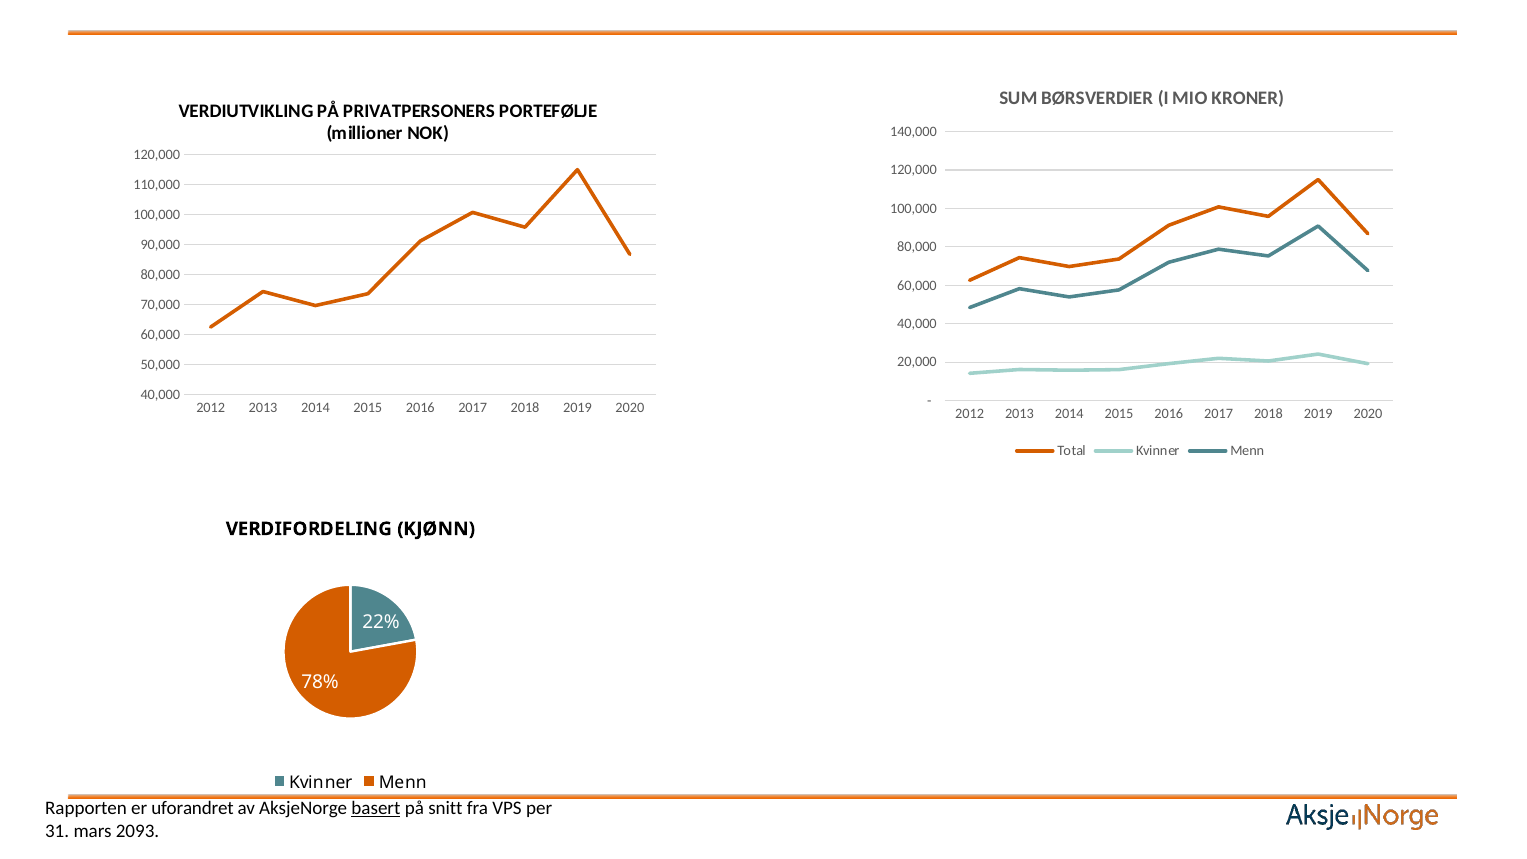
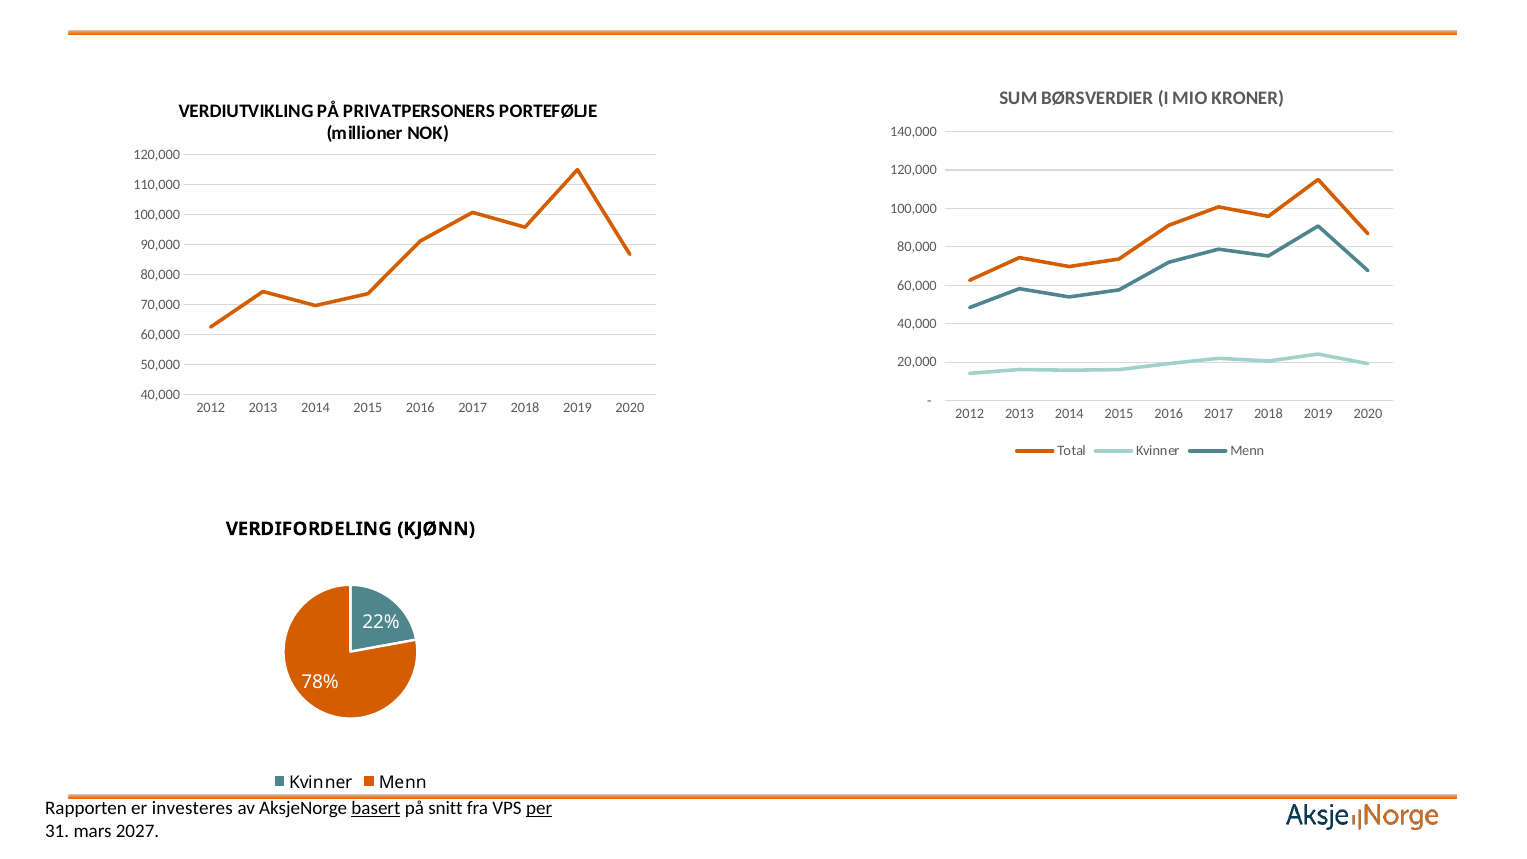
uforandret: uforandret -> investeres
per underline: none -> present
2093: 2093 -> 2027
